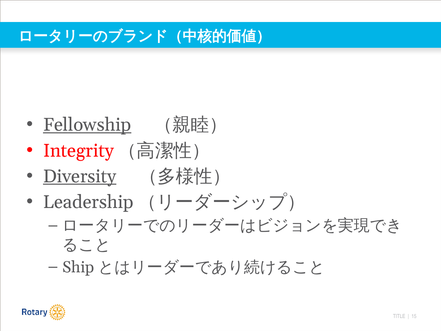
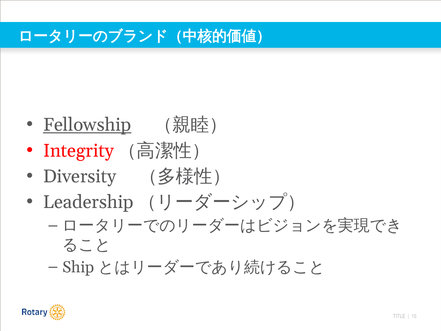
Diversity underline: present -> none
